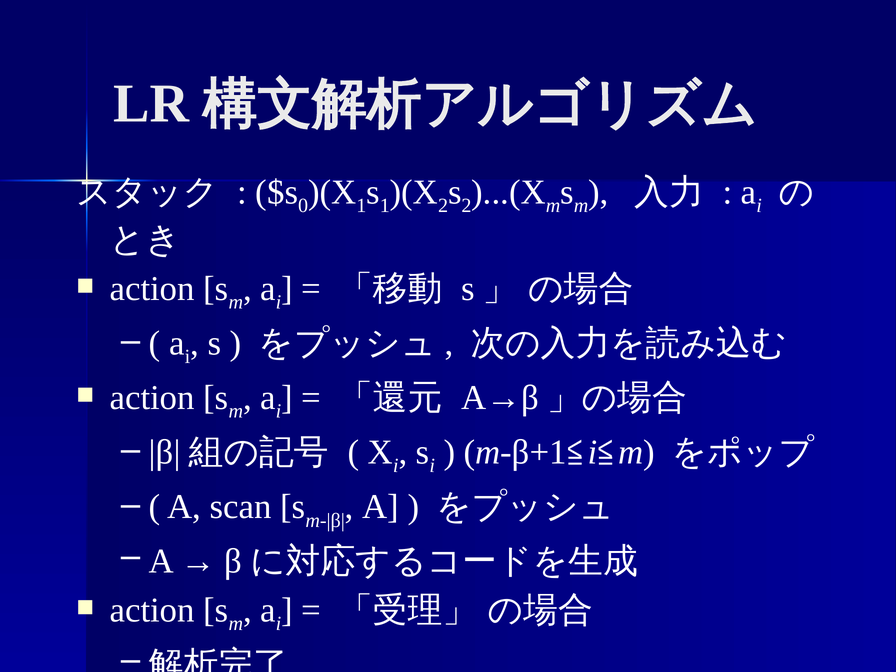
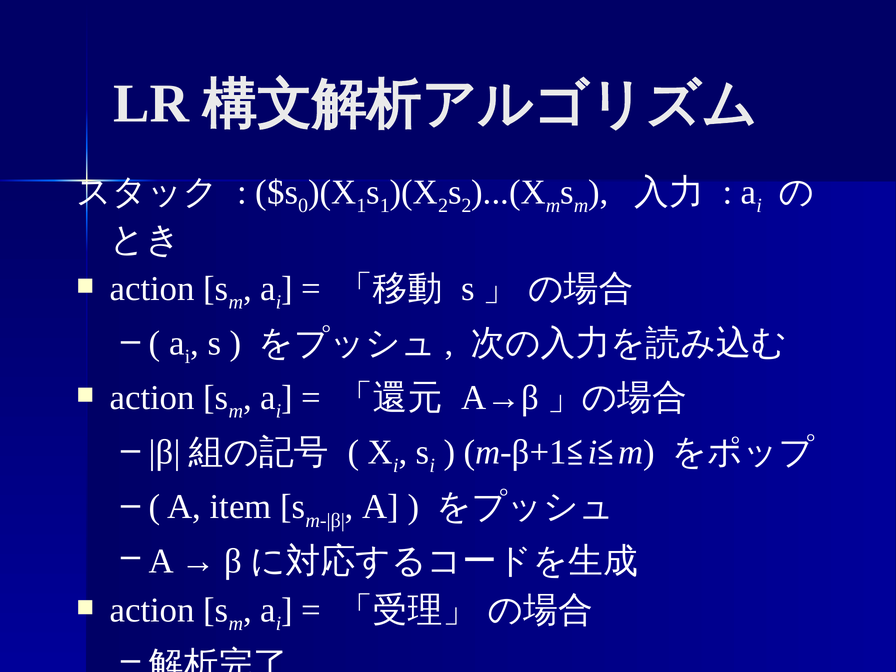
scan: scan -> item
